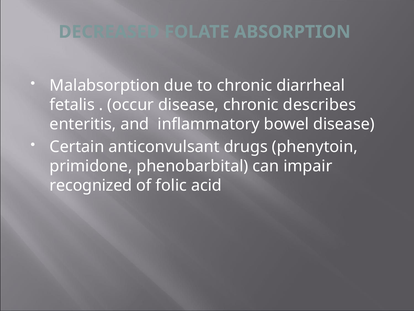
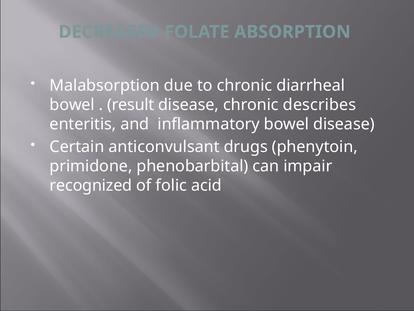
fetalis at (72, 105): fetalis -> bowel
occur: occur -> result
